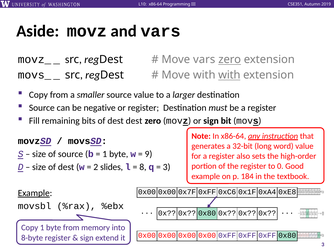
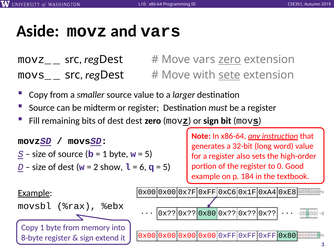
with with: with -> sete
negative: negative -> midterm
9 at (148, 154): 9 -> 5
slides: slides -> show
8: 8 -> 6
3 at (167, 167): 3 -> 5
